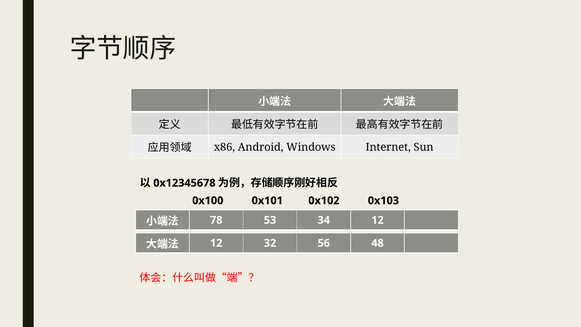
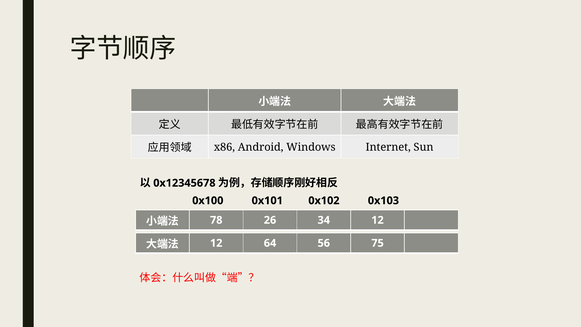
53: 53 -> 26
32: 32 -> 64
48: 48 -> 75
